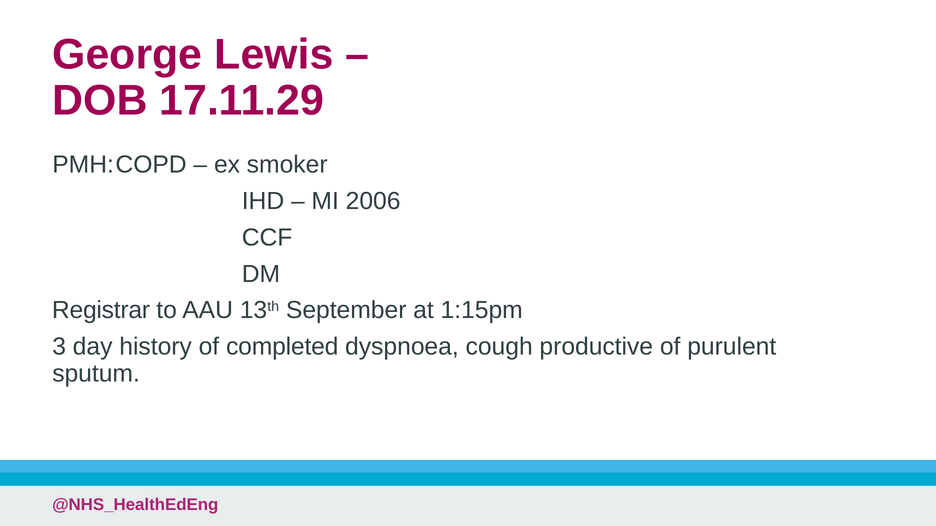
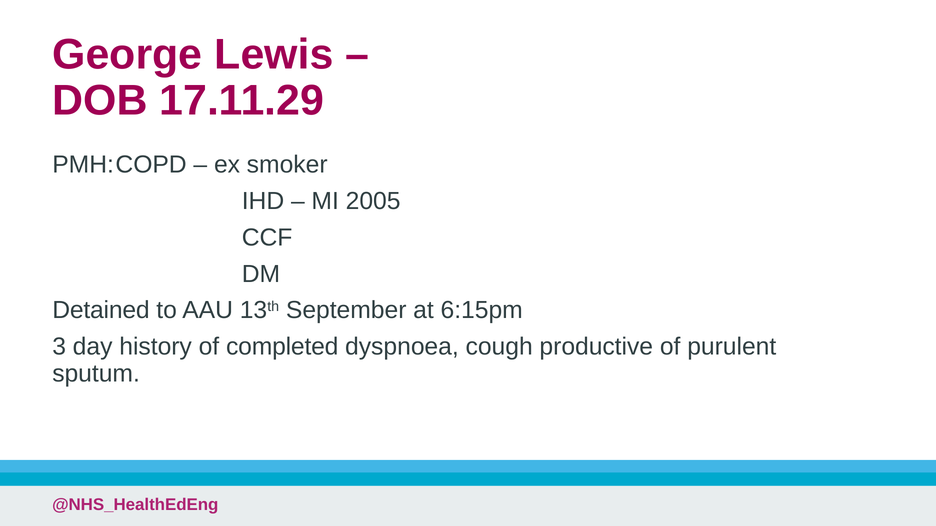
2006: 2006 -> 2005
Registrar: Registrar -> Detained
1:15pm: 1:15pm -> 6:15pm
